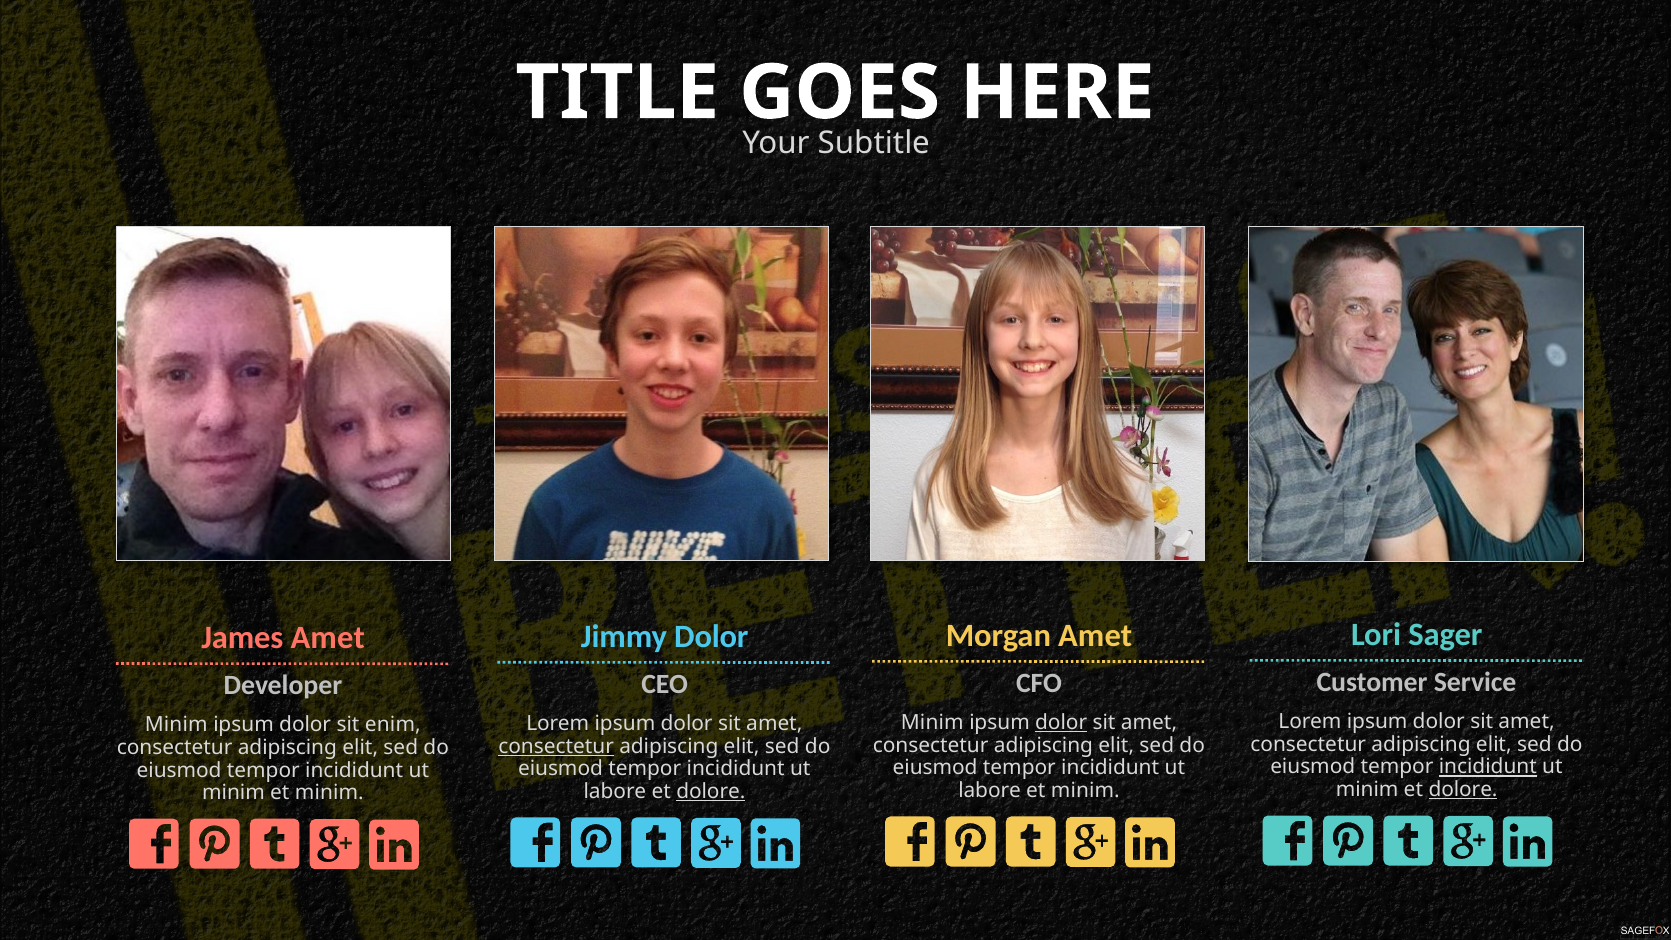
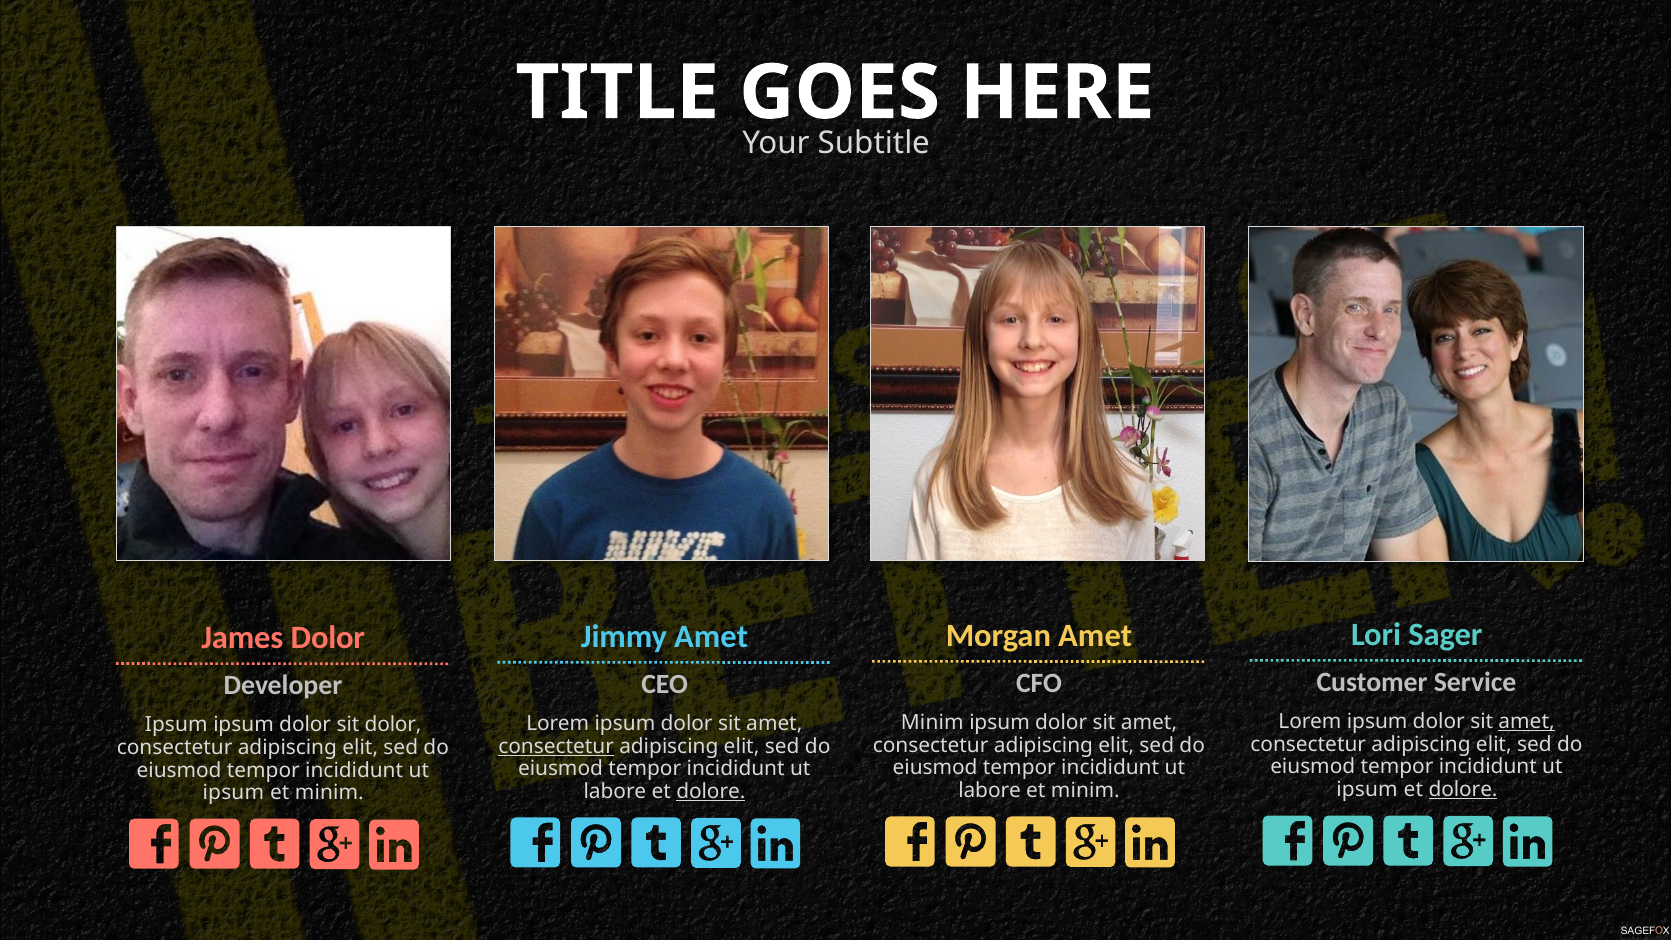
Jimmy Dolor: Dolor -> Amet
James Amet: Amet -> Dolor
amet at (1527, 722) underline: none -> present
dolor at (1061, 723) underline: present -> none
Minim at (176, 725): Minim -> Ipsum
sit enim: enim -> dolor
incididunt at (1488, 767) underline: present -> none
minim at (1367, 789): minim -> ipsum
minim at (234, 793): minim -> ipsum
